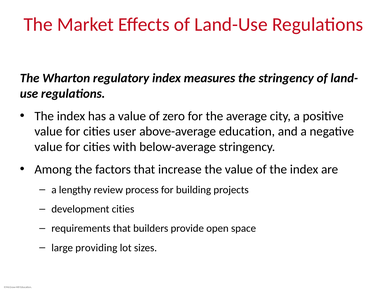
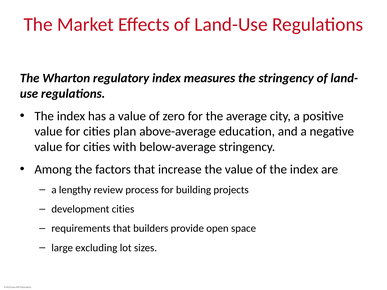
user: user -> plan
providing: providing -> excluding
